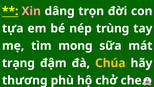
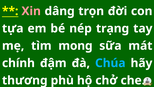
trùng: trùng -> trạng
trạng: trạng -> chính
Chúa colour: yellow -> light blue
